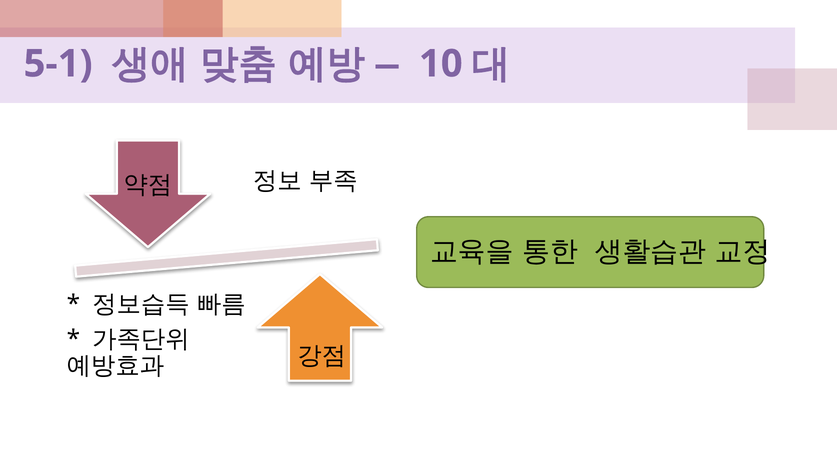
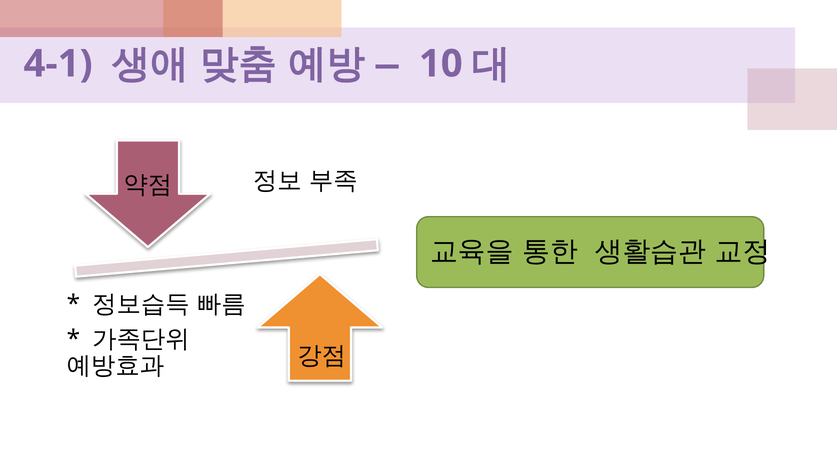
5-1: 5-1 -> 4-1
